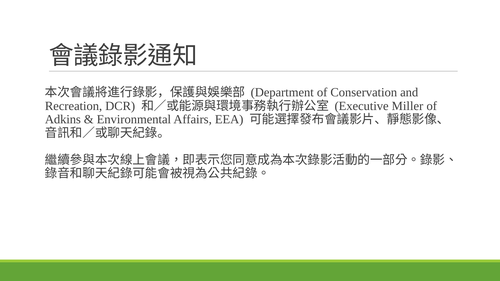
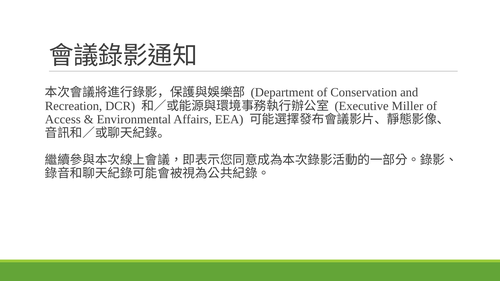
Adkins: Adkins -> Access
